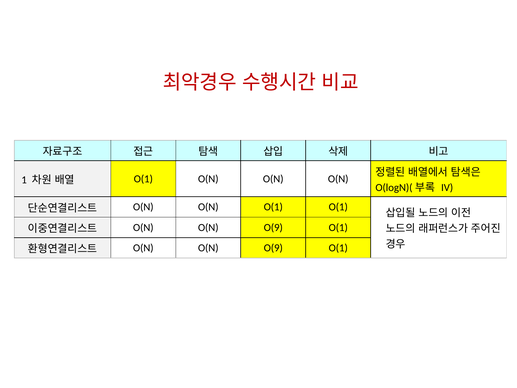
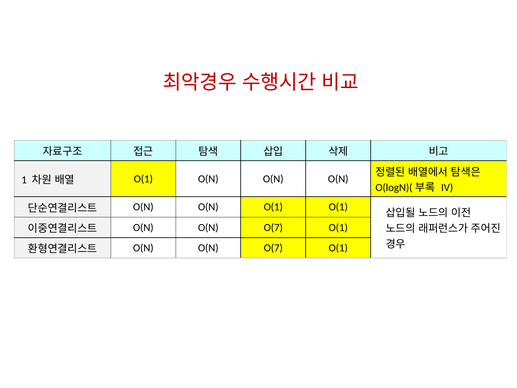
O(9 at (273, 227): O(9 -> O(7
O(9 at (273, 248): O(9 -> O(7
